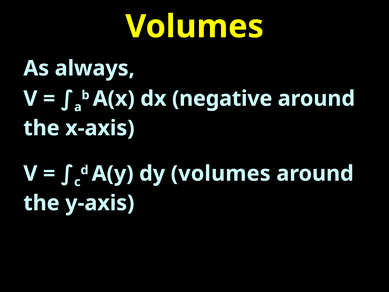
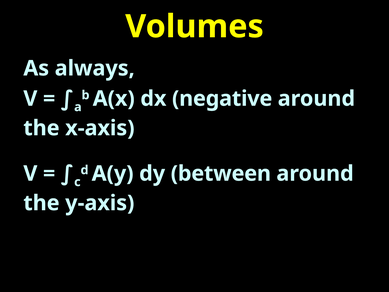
dy volumes: volumes -> between
